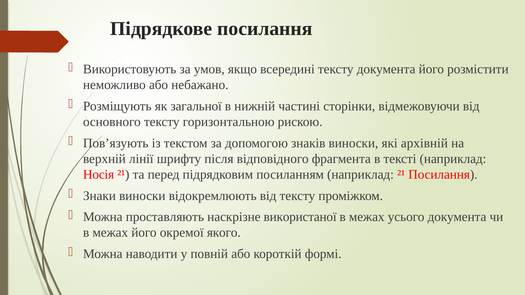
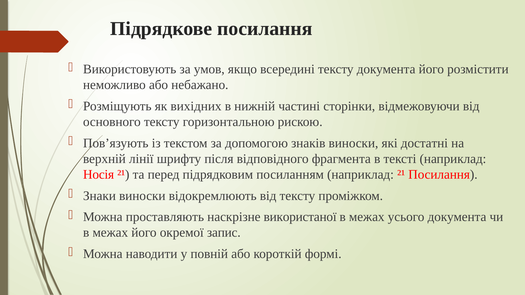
загальної: загальної -> вихідних
архівній: архівній -> достатні
якого: якого -> запис
